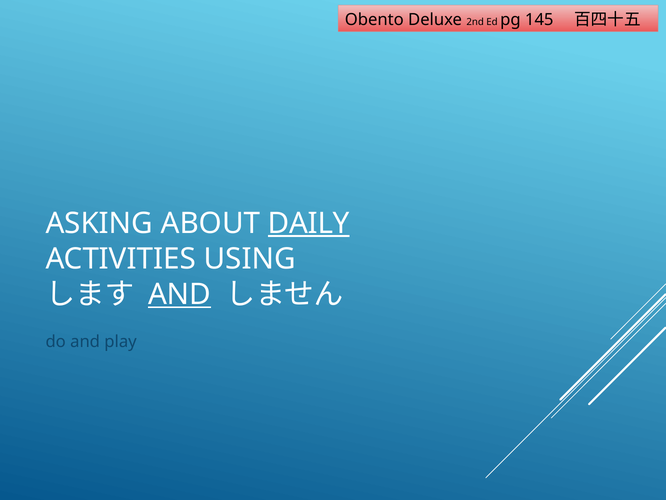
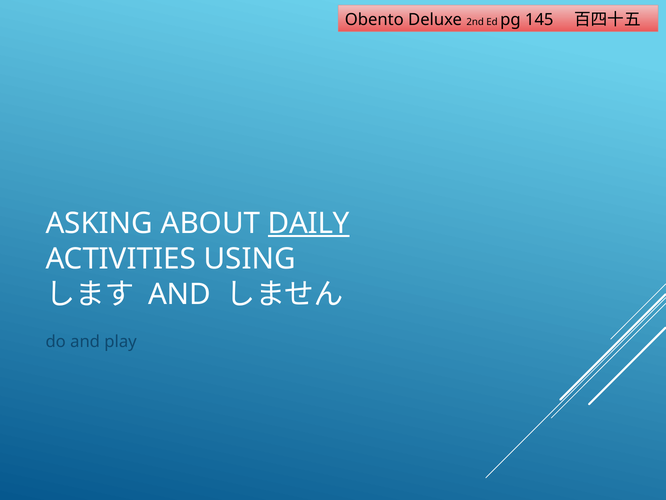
AND at (180, 294) underline: present -> none
